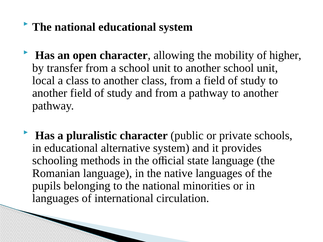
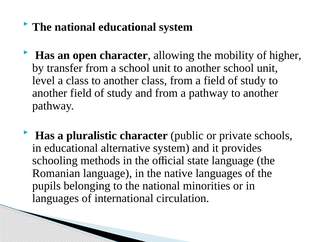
local: local -> level
